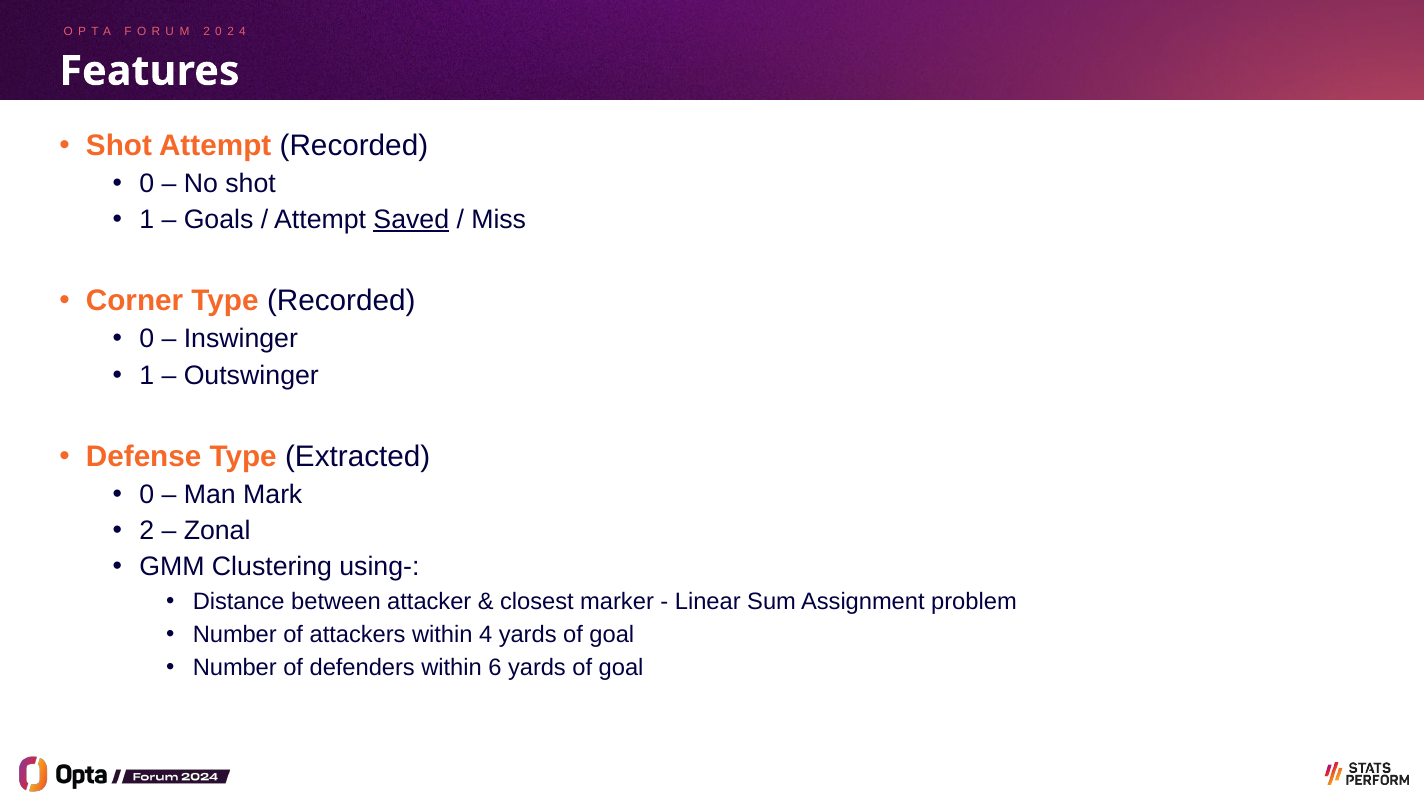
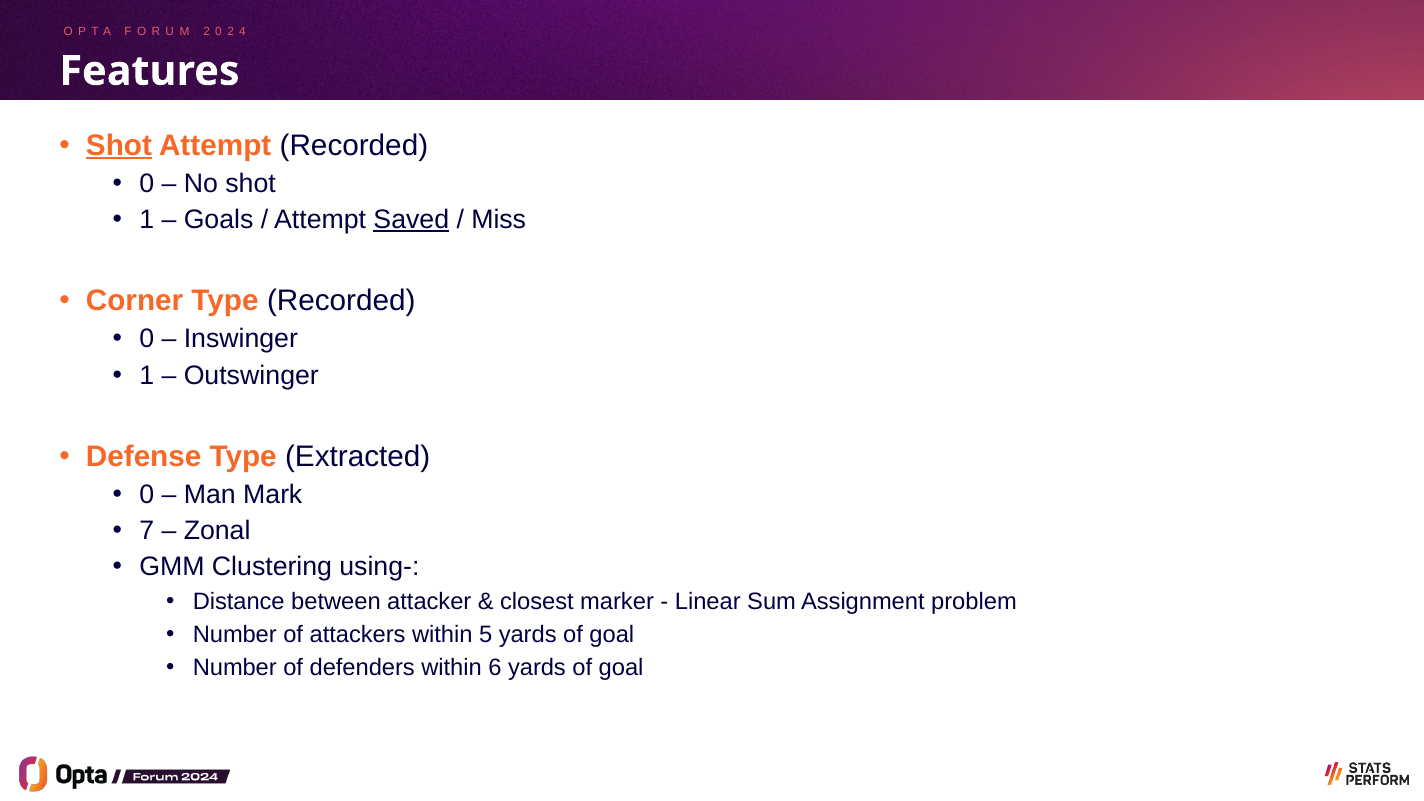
Shot at (119, 146) underline: none -> present
2 at (147, 531): 2 -> 7
within 4: 4 -> 5
